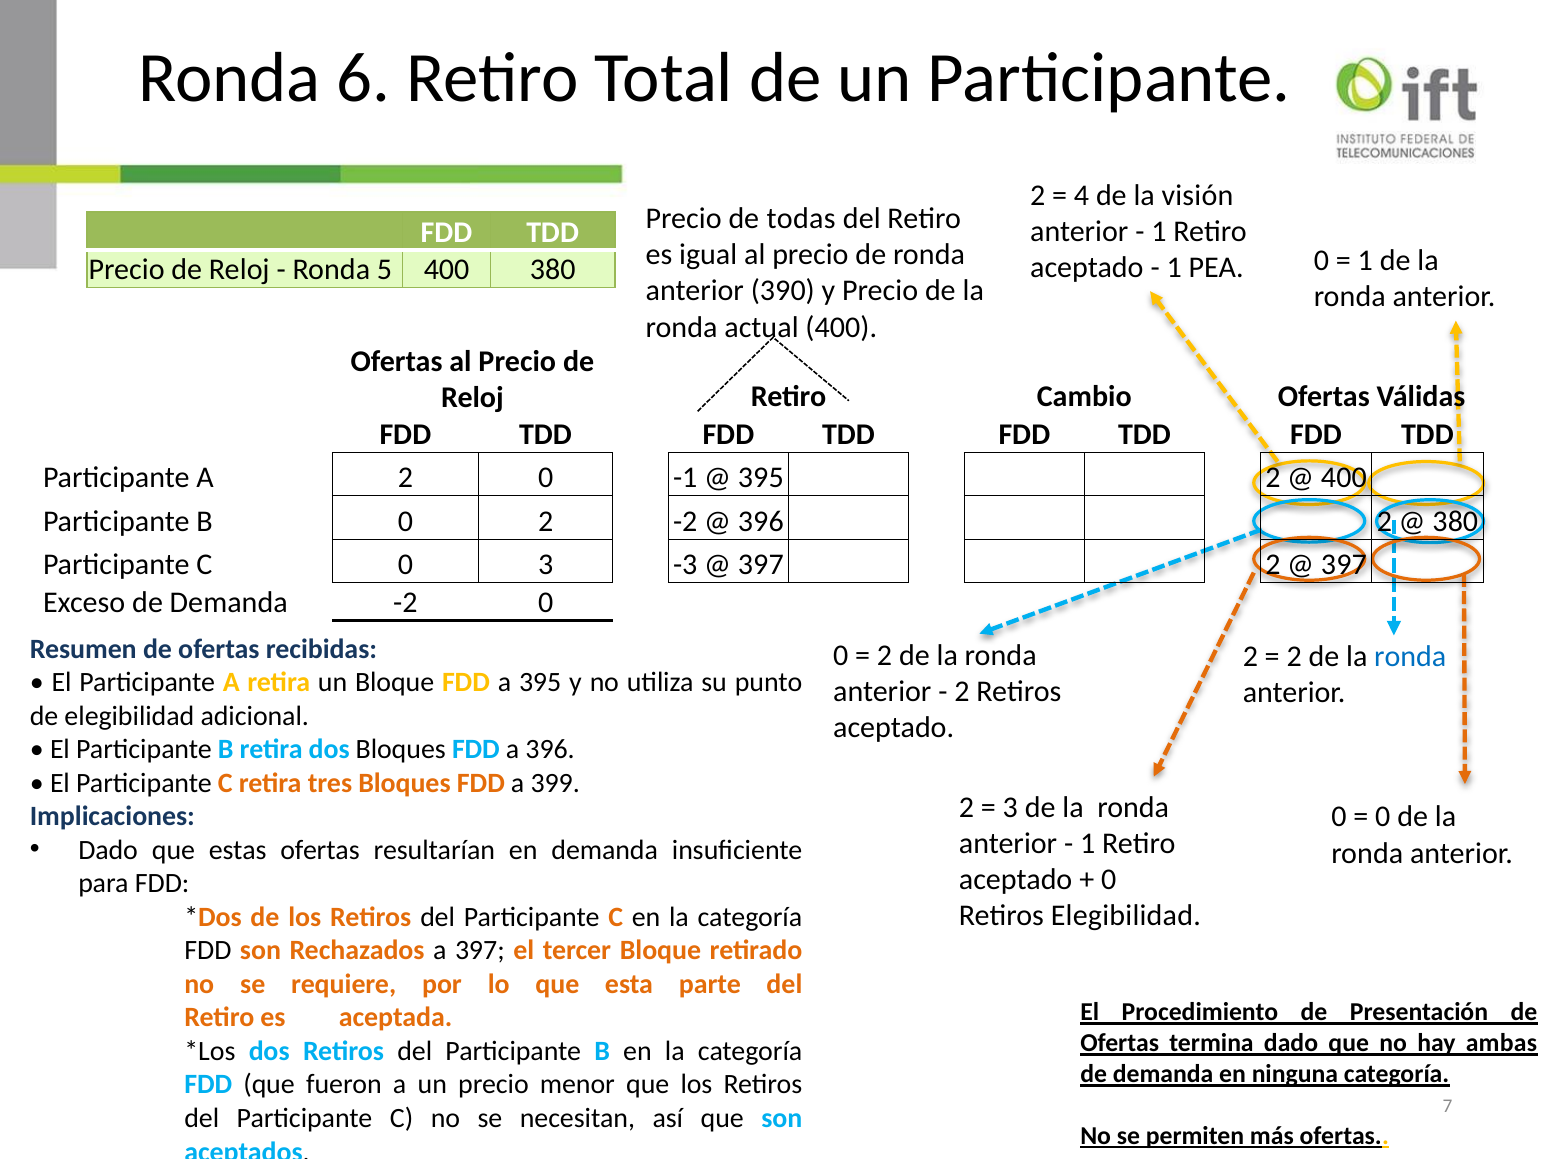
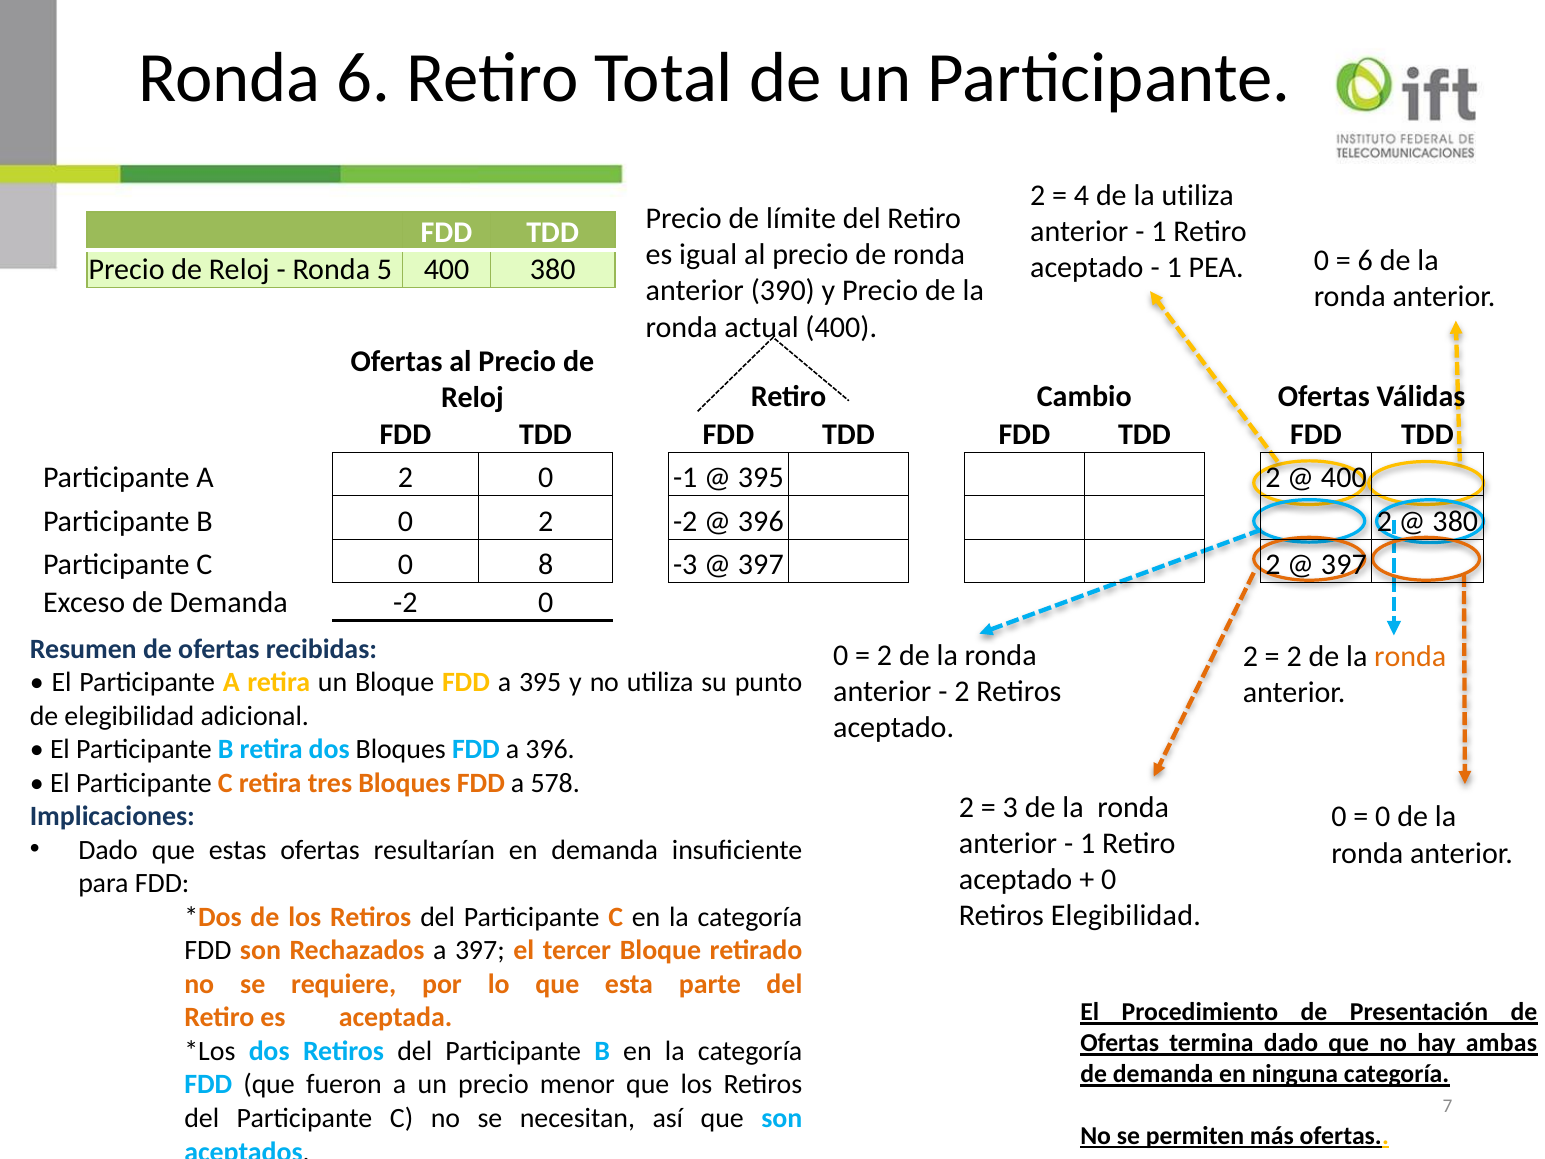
la visión: visión -> utiliza
todas: todas -> límite
1 at (1365, 261): 1 -> 6
0 3: 3 -> 8
ronda at (1410, 656) colour: blue -> orange
399: 399 -> 578
